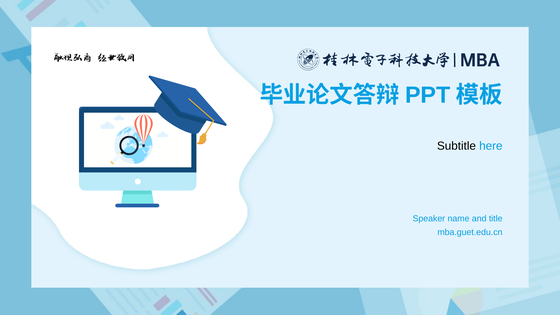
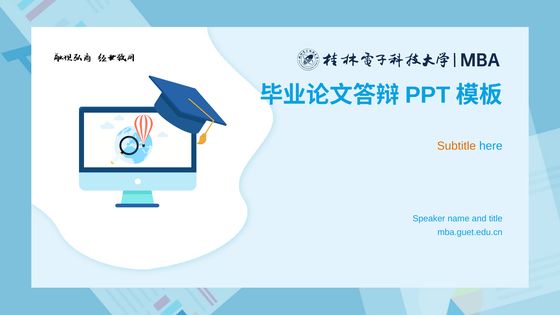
Subtitle colour: black -> orange
